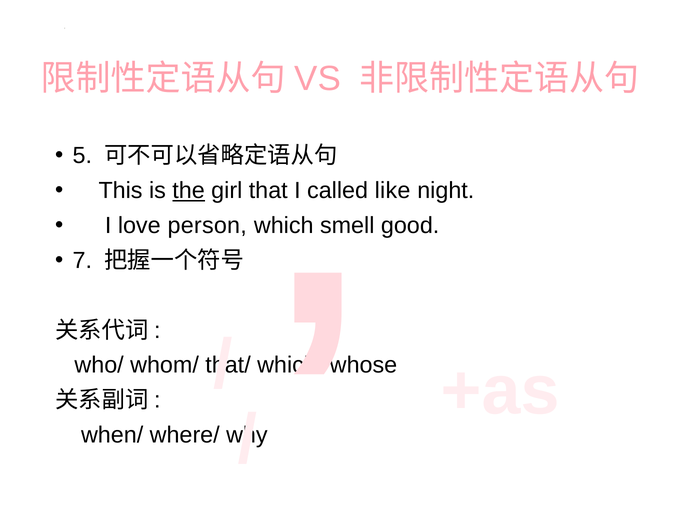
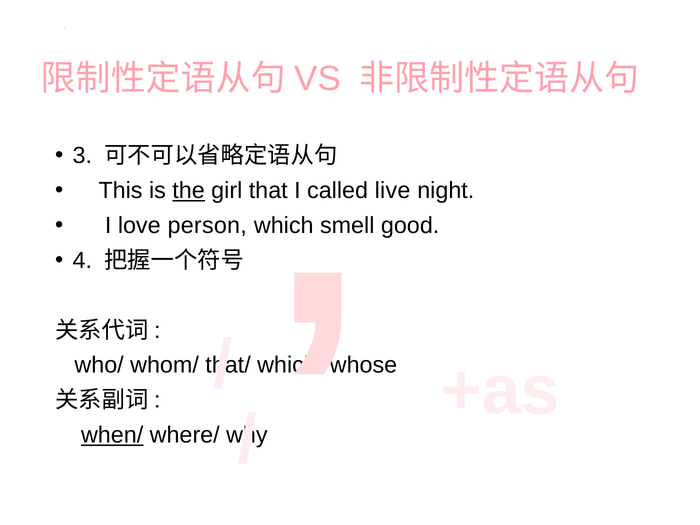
5: 5 -> 3
like: like -> live
7: 7 -> 4
when/ underline: none -> present
